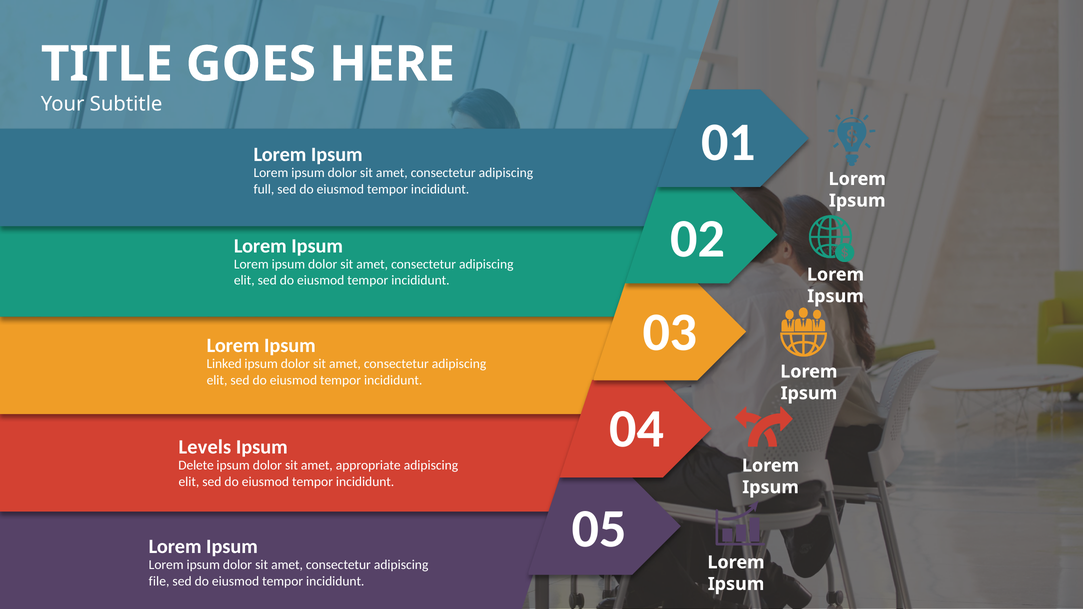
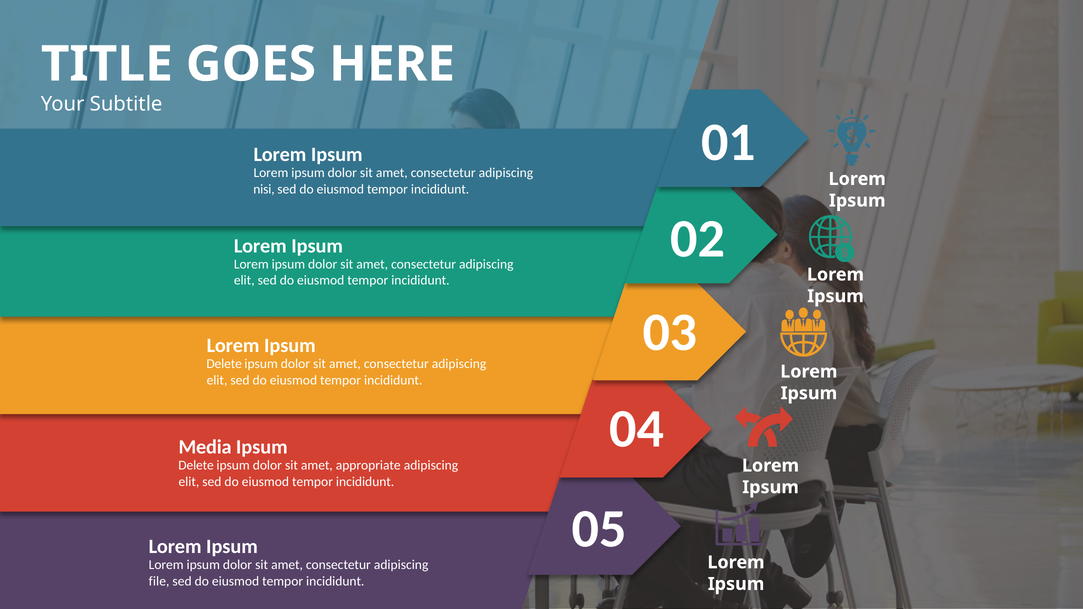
full: full -> nisi
Linked at (224, 364): Linked -> Delete
Levels: Levels -> Media
